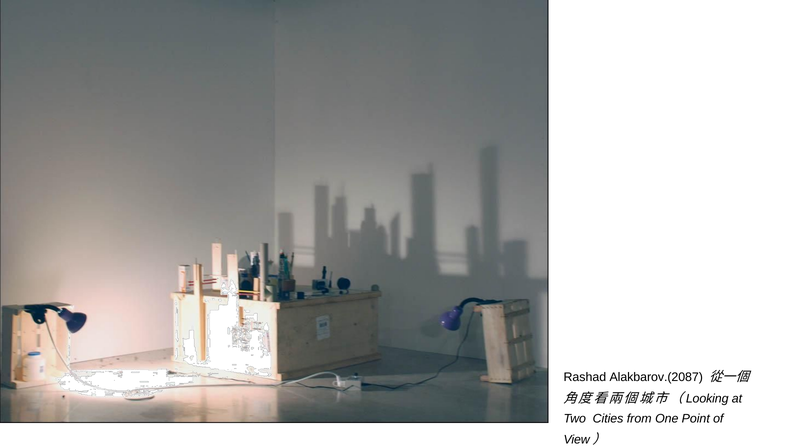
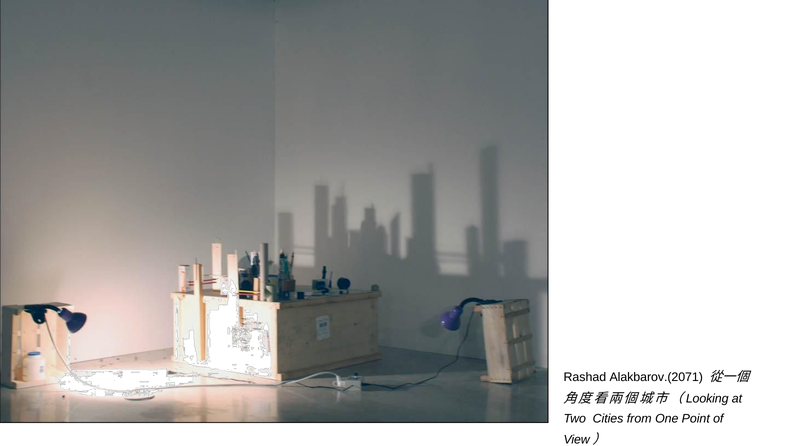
Alakbarov.(2087: Alakbarov.(2087 -> Alakbarov.(2071
